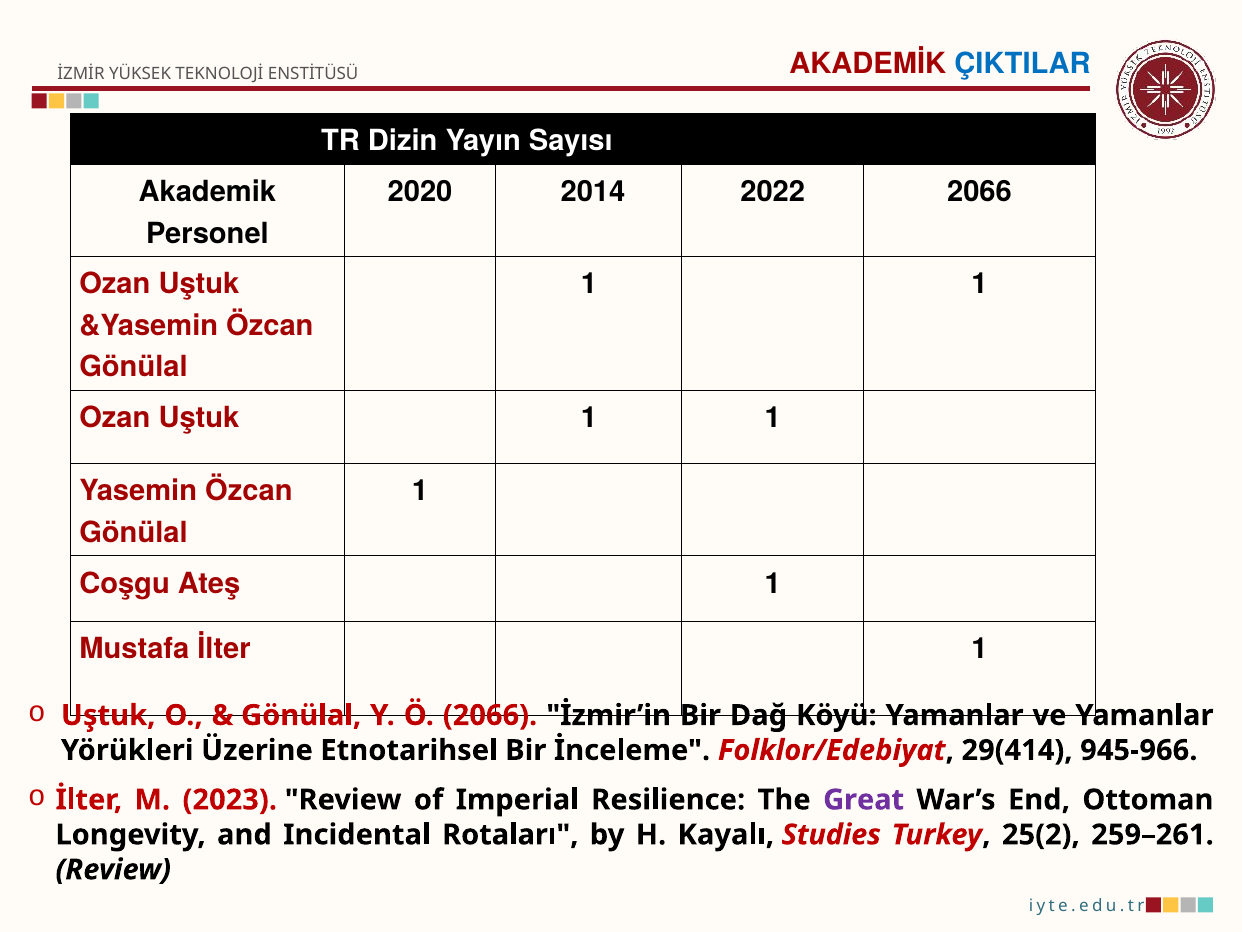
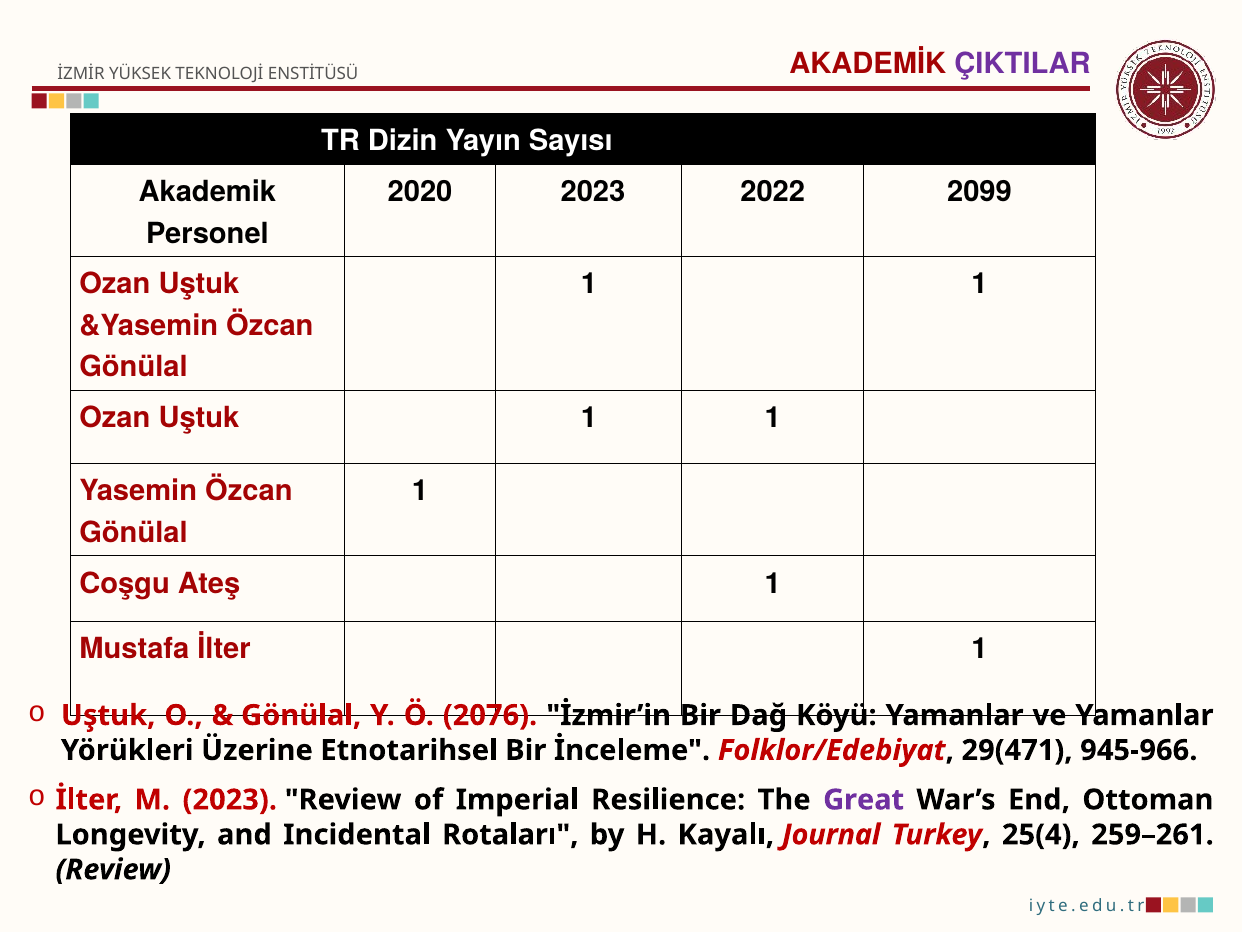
ÇIKTILAR colour: blue -> purple
2020 2014: 2014 -> 2023
2022 2066: 2066 -> 2099
Ö 2066: 2066 -> 2076
29(414: 29(414 -> 29(471
Studies: Studies -> Journal
25(2: 25(2 -> 25(4
